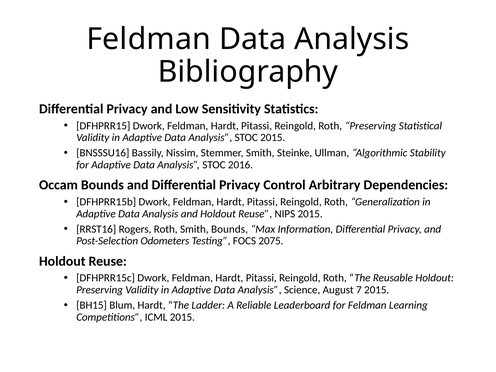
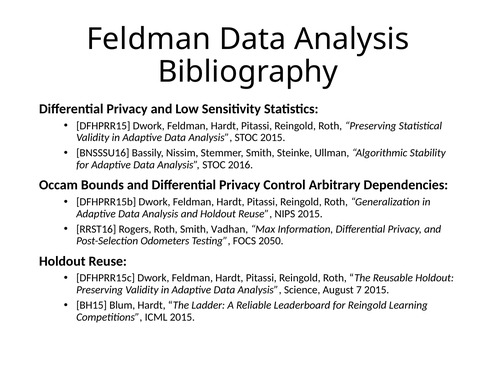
Smith Bounds: Bounds -> Vadhan
2075: 2075 -> 2050
for Feldman: Feldman -> Reingold
